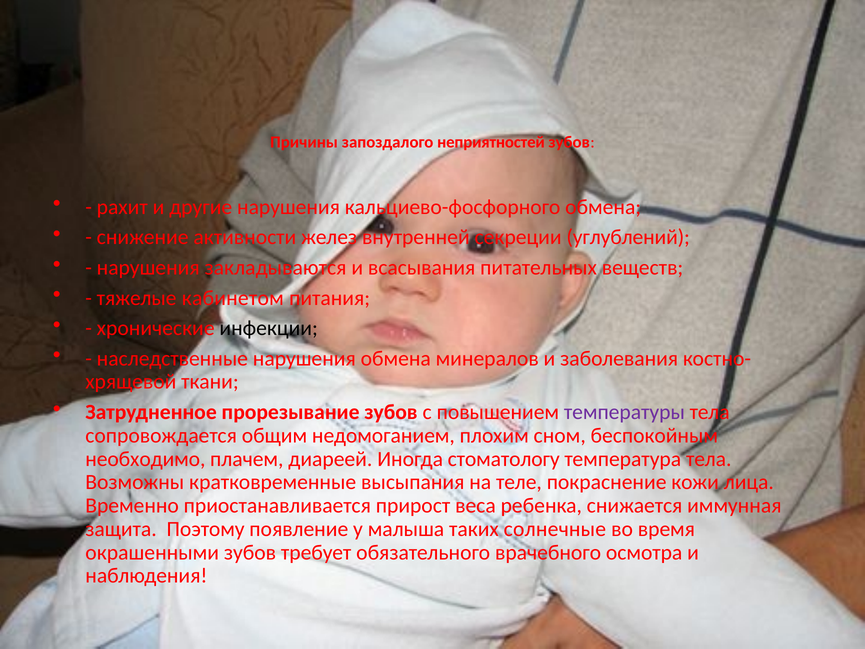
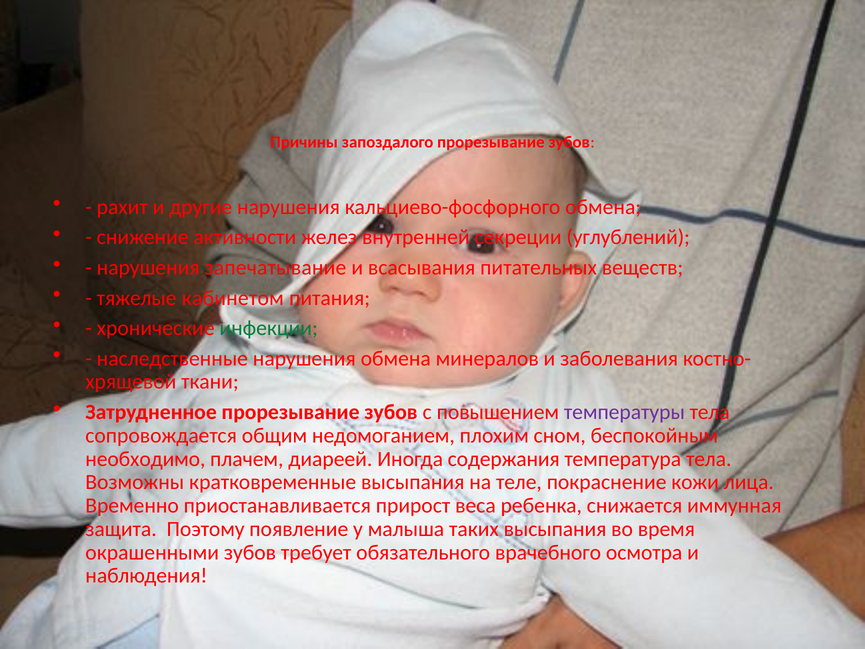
запоздалого неприятностей: неприятностей -> прорезывание
закладываются: закладываются -> запечатывание
инфекции colour: black -> green
стоматологу: стоматологу -> содержания
таких солнечные: солнечные -> высыпания
